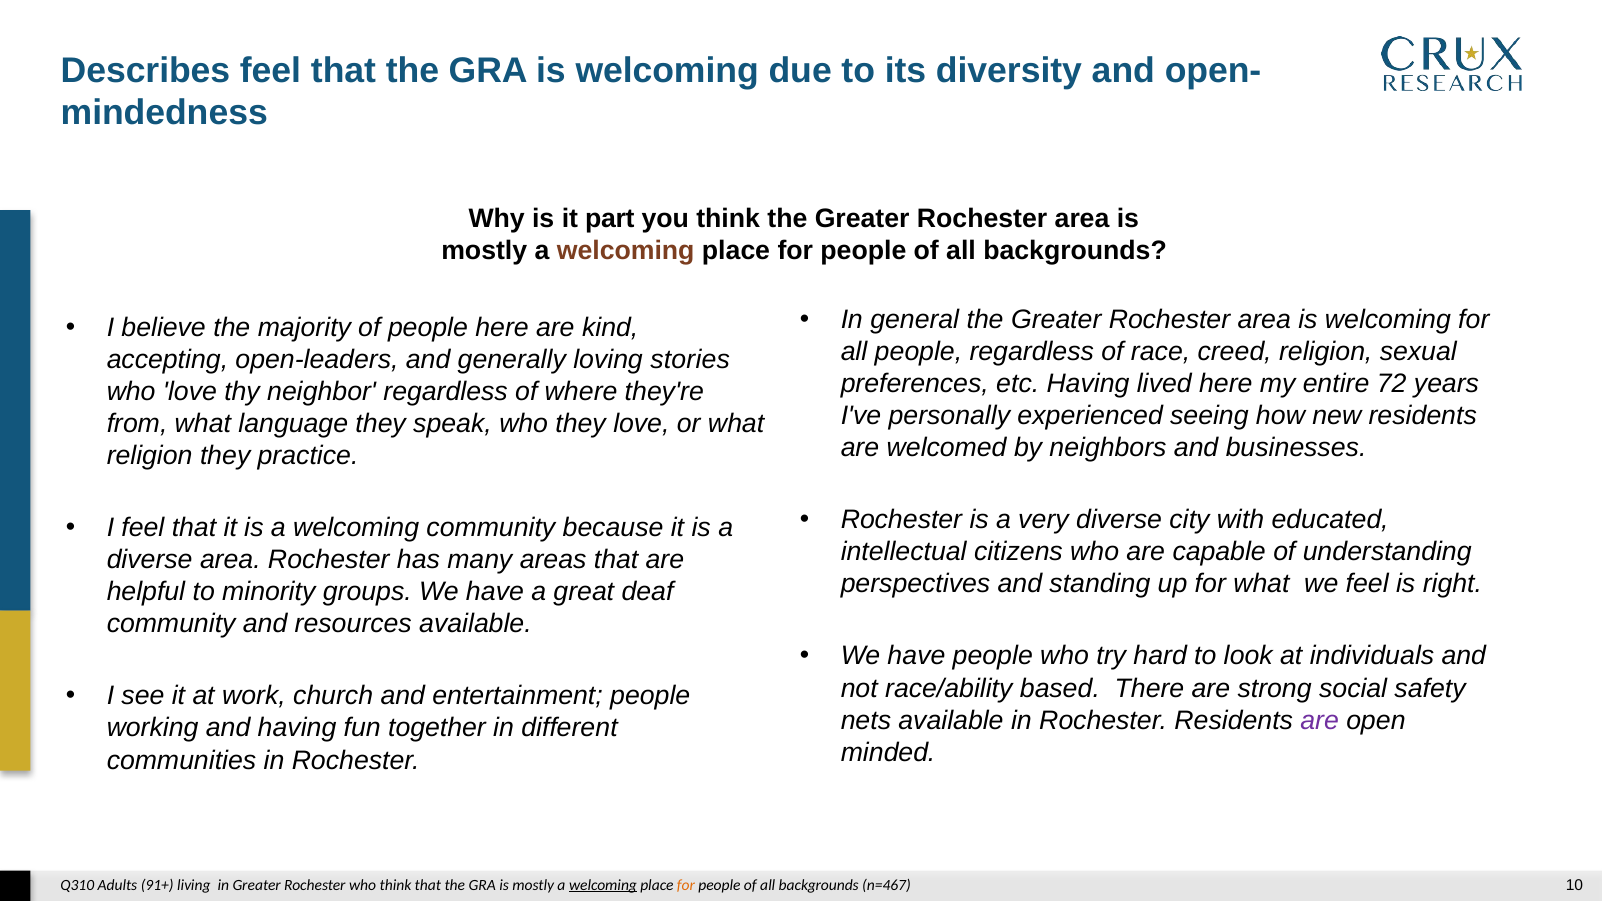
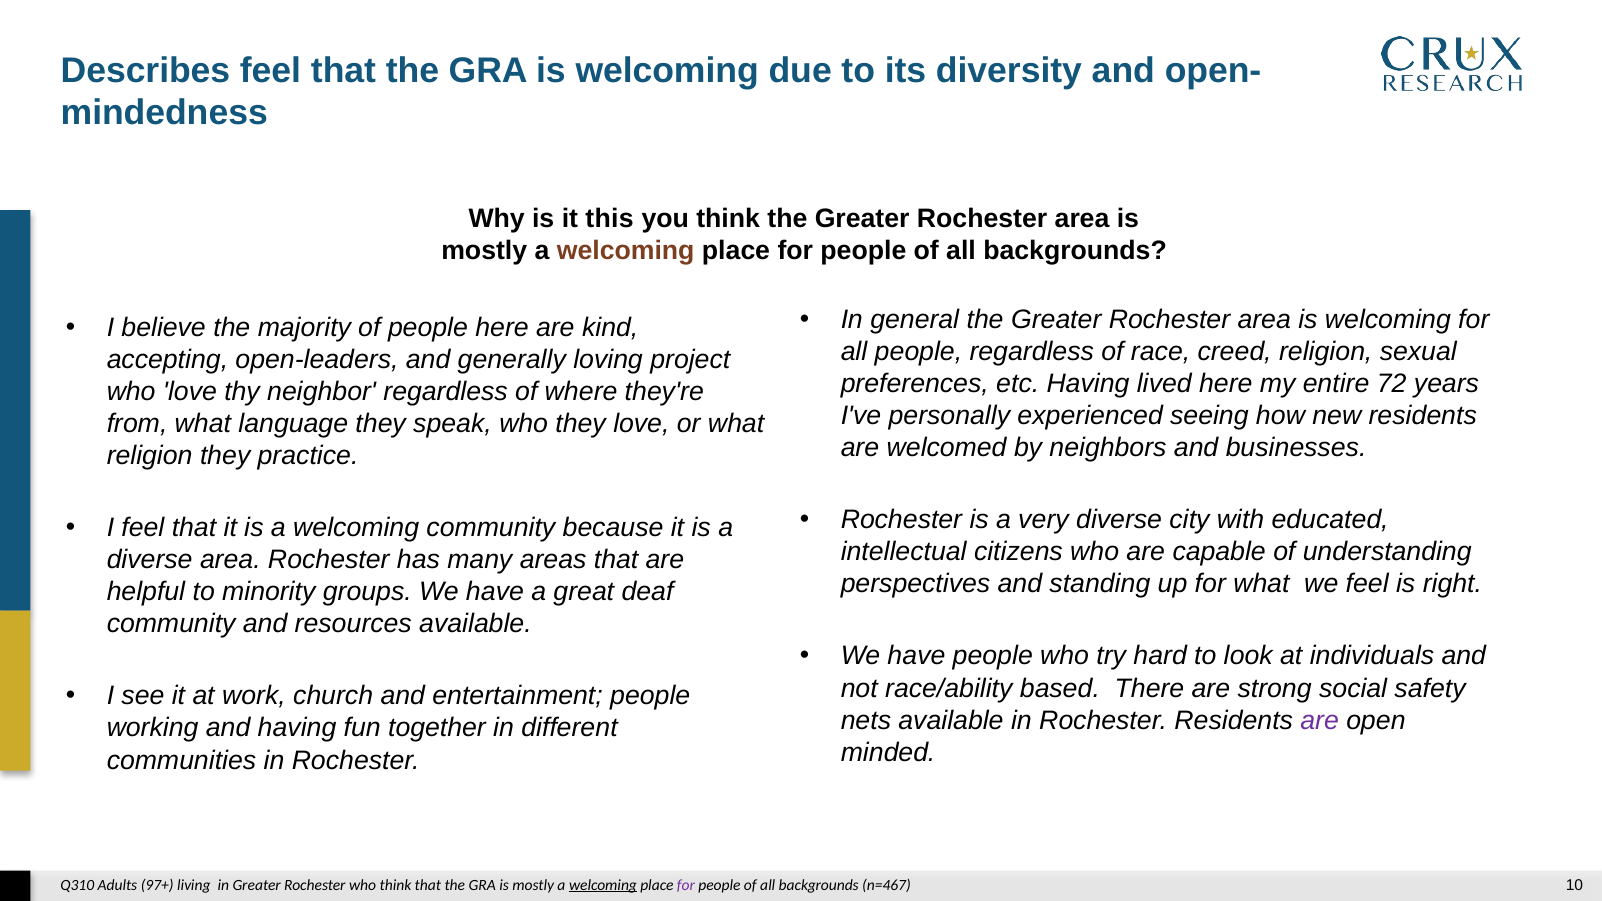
part: part -> this
stories: stories -> project
91+: 91+ -> 97+
for at (686, 885) colour: orange -> purple
